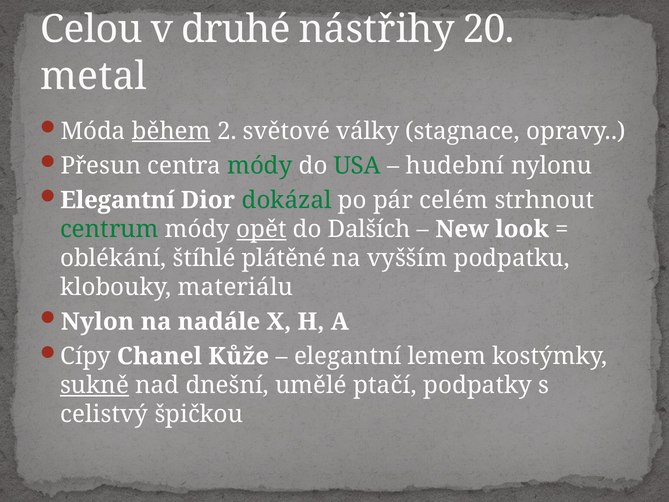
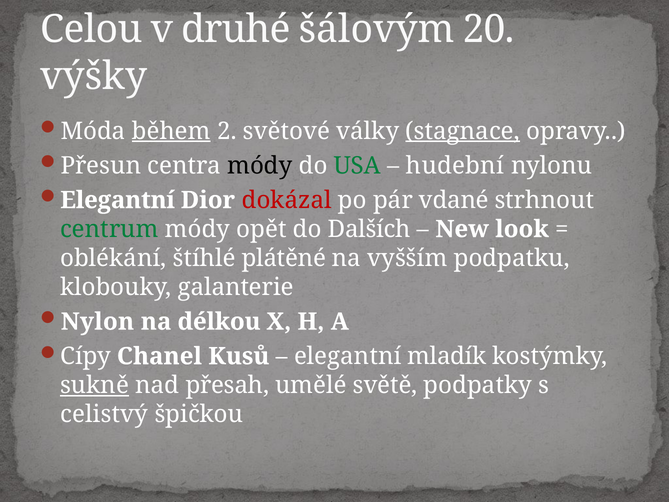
nástřihy: nástřihy -> šálovým
metal: metal -> výšky
stagnace underline: none -> present
módy at (260, 166) colour: green -> black
dokázal colour: green -> red
celém: celém -> vdané
opět underline: present -> none
materiálu: materiálu -> galanterie
nadále: nadále -> délkou
Kůže: Kůže -> Kusů
lemem: lemem -> mladík
dnešní: dnešní -> přesah
ptačí: ptačí -> světě
